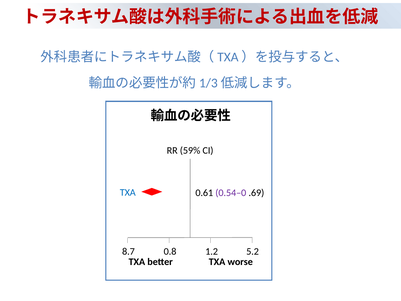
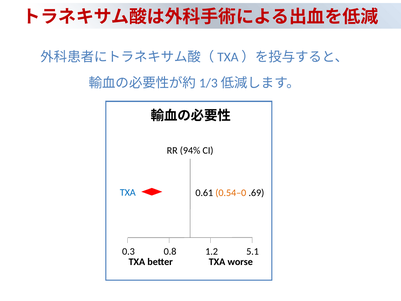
59%: 59% -> 94%
0.54–0 colour: purple -> orange
8.7: 8.7 -> 0.3
5.2: 5.2 -> 5.1
